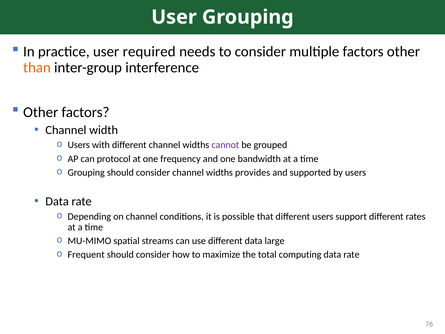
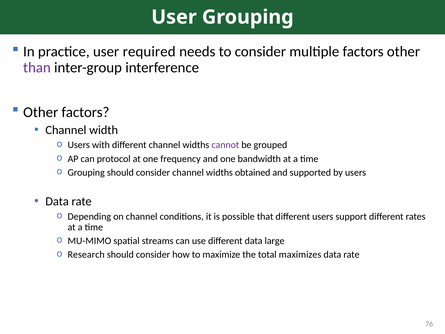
than colour: orange -> purple
provides: provides -> obtained
Frequent: Frequent -> Research
computing: computing -> maximizes
